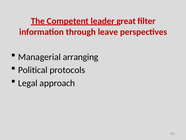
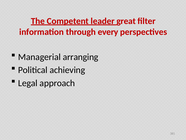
leave: leave -> every
protocols: protocols -> achieving
